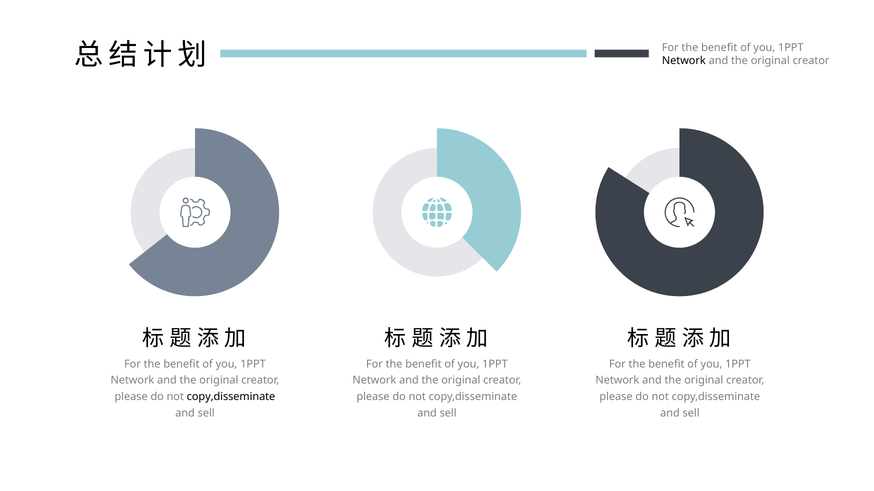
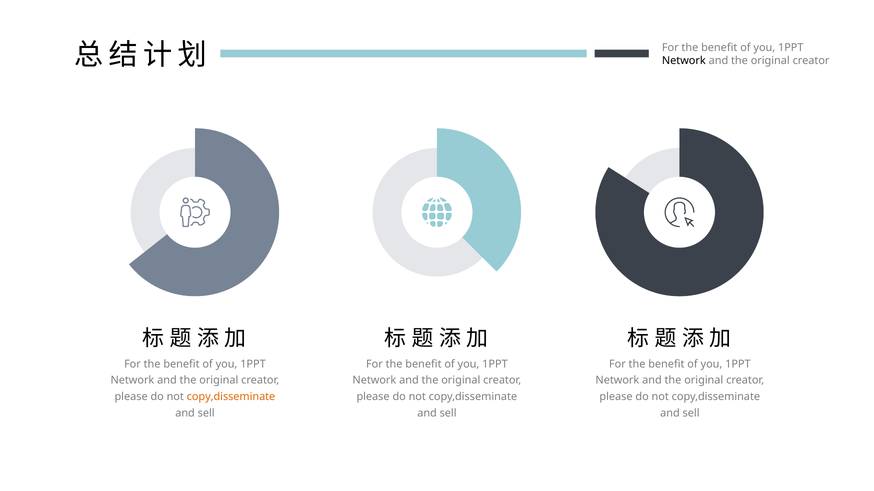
copy,disseminate at (231, 397) colour: black -> orange
